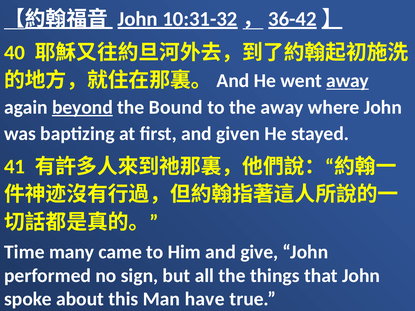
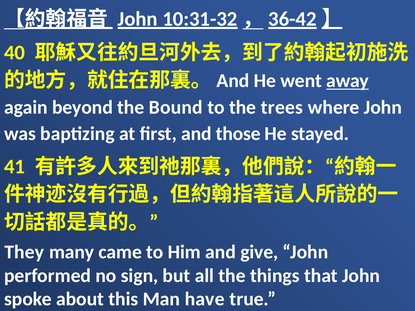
beyond underline: present -> none
the away: away -> trees
given: given -> those
Time: Time -> They
